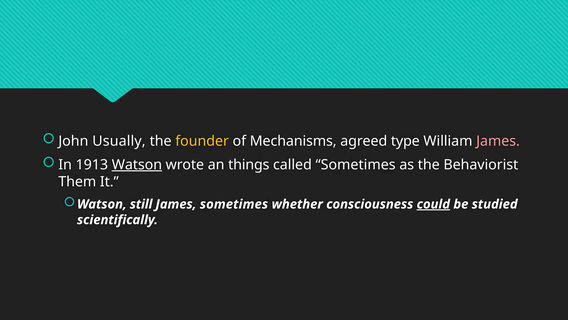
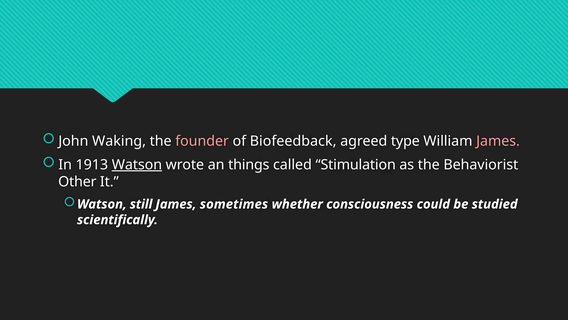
Usually: Usually -> Waking
founder colour: yellow -> pink
Mechanisms: Mechanisms -> Biofeedback
called Sometimes: Sometimes -> Stimulation
Them: Them -> Other
could underline: present -> none
